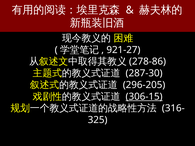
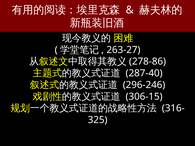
921-27: 921-27 -> 263-27
287-30: 287-30 -> 287-40
296-205: 296-205 -> 296-246
306-15 underline: present -> none
